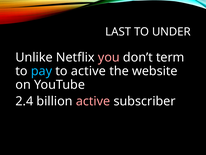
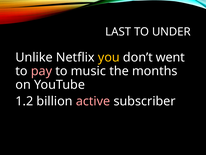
you colour: pink -> yellow
term: term -> went
pay colour: light blue -> pink
to active: active -> music
website: website -> months
2.4: 2.4 -> 1.2
